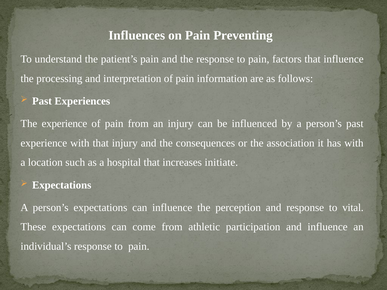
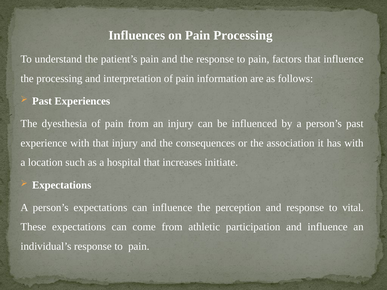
Pain Preventing: Preventing -> Processing
The experience: experience -> dyesthesia
